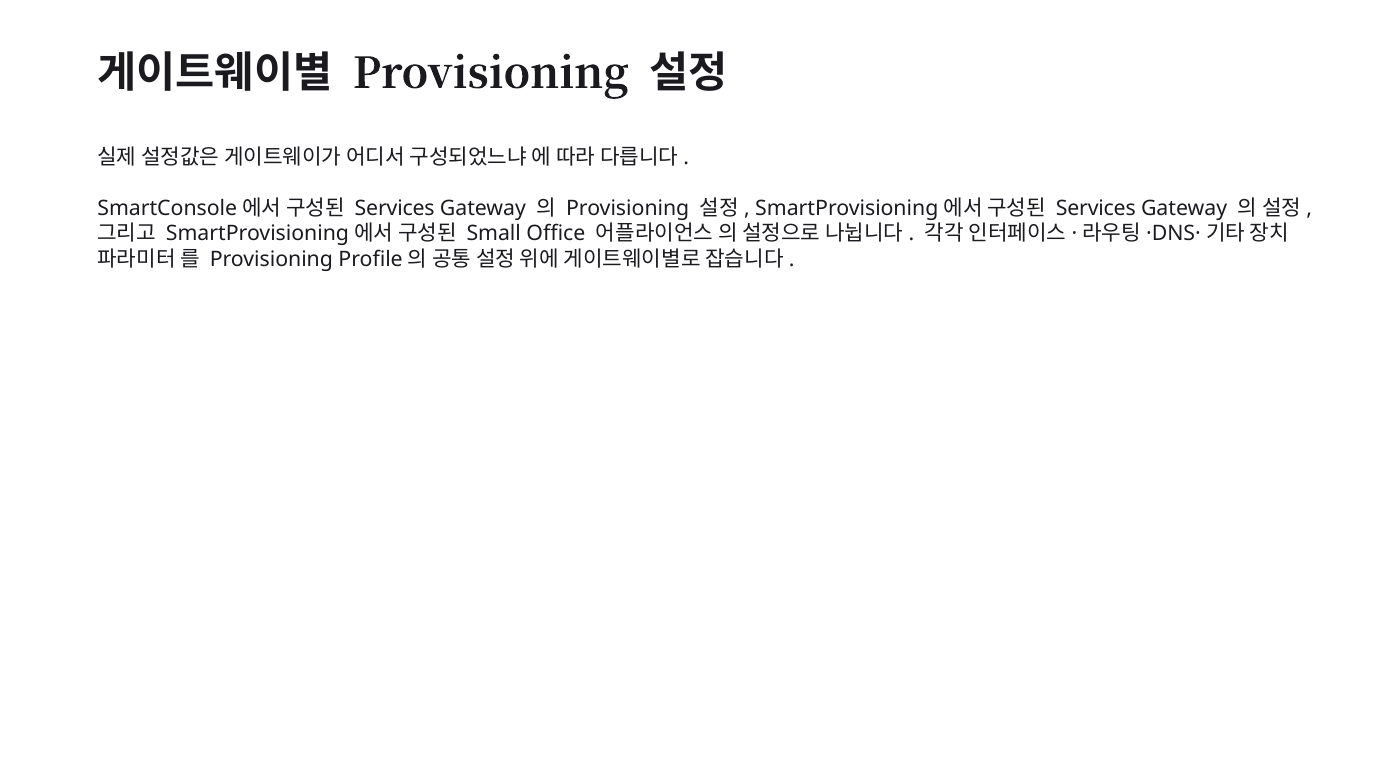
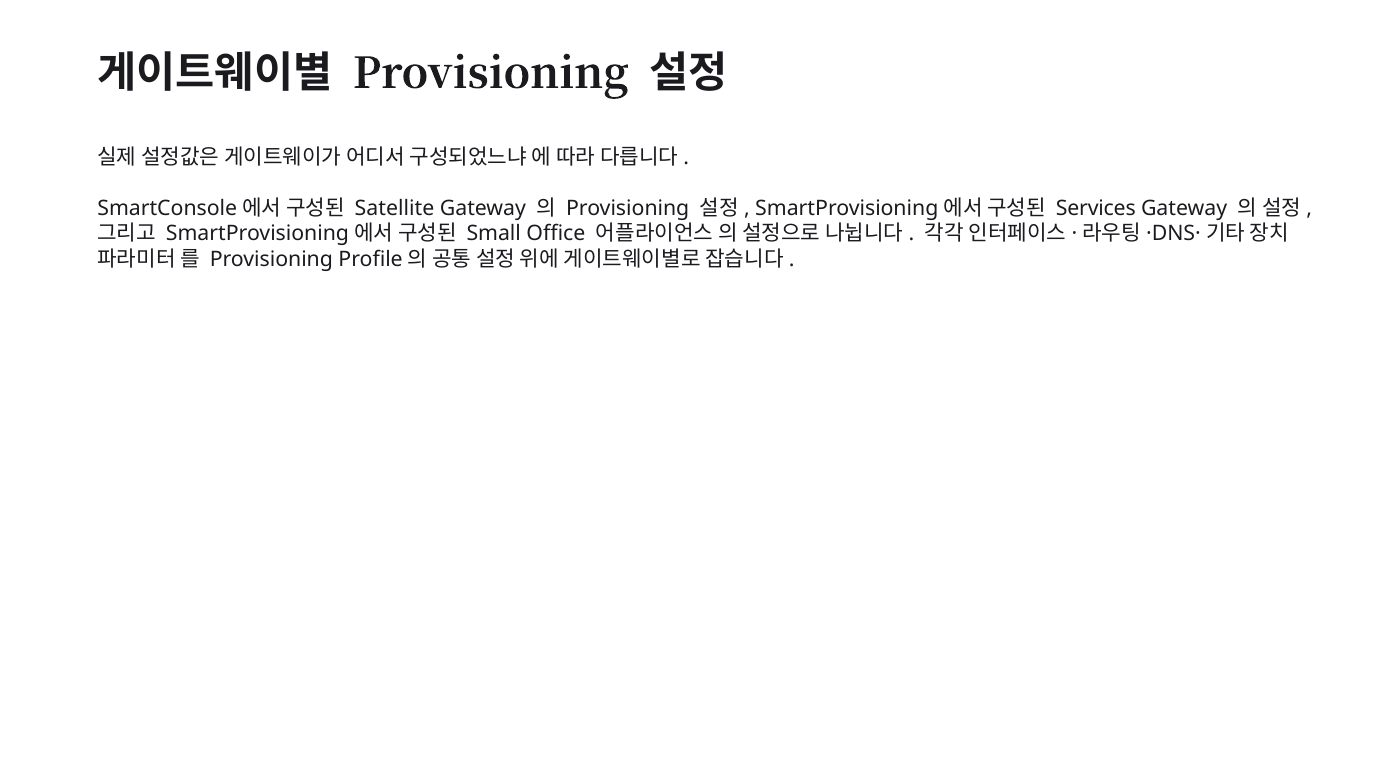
Services at (395, 208): Services -> Satellite
